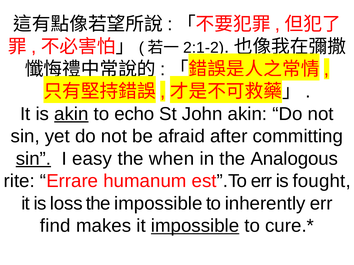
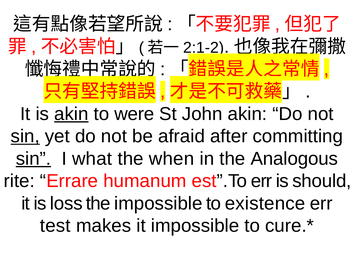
echo: echo -> were
sin at (25, 137) underline: none -> present
easy: easy -> what
fought: fought -> should
inherently: inherently -> existence
find: find -> test
impossible at (195, 226) underline: present -> none
